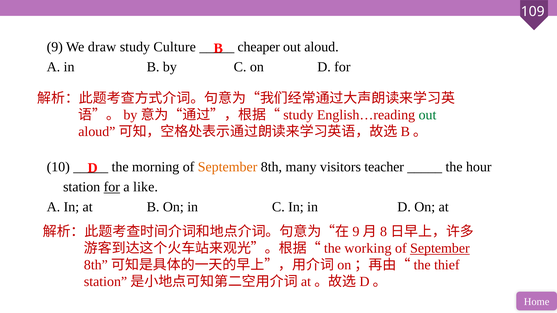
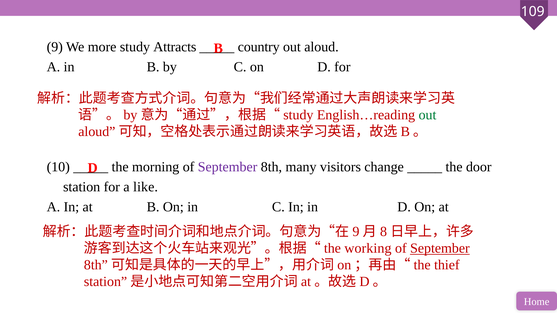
draw: draw -> more
Culture: Culture -> Attracts
cheaper: cheaper -> country
September at (228, 167) colour: orange -> purple
teacher: teacher -> change
hour: hour -> door
for at (112, 187) underline: present -> none
